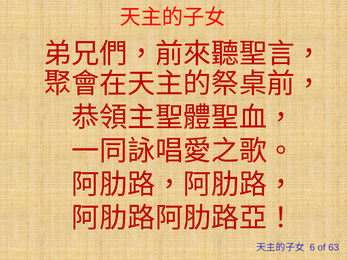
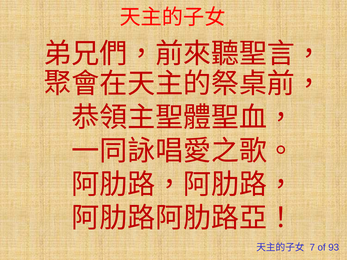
6: 6 -> 7
63: 63 -> 93
